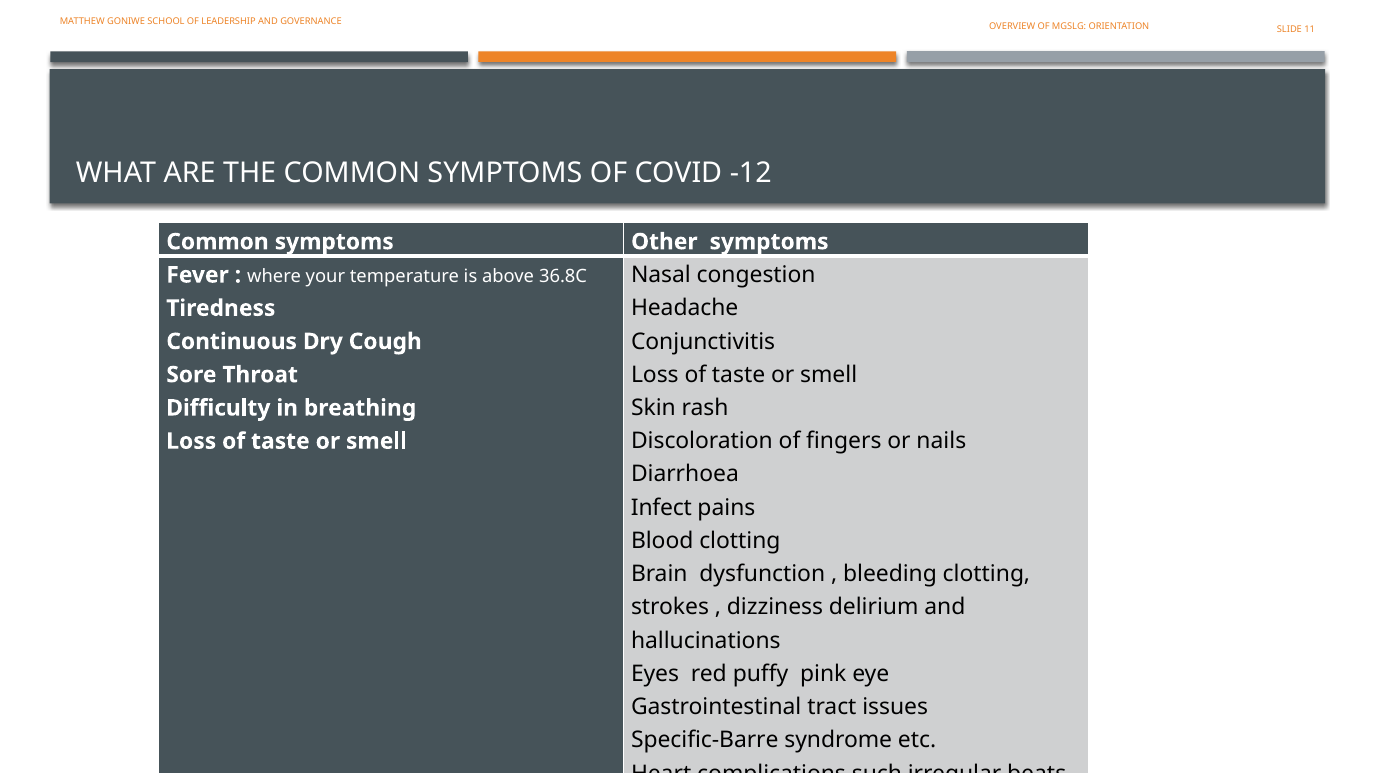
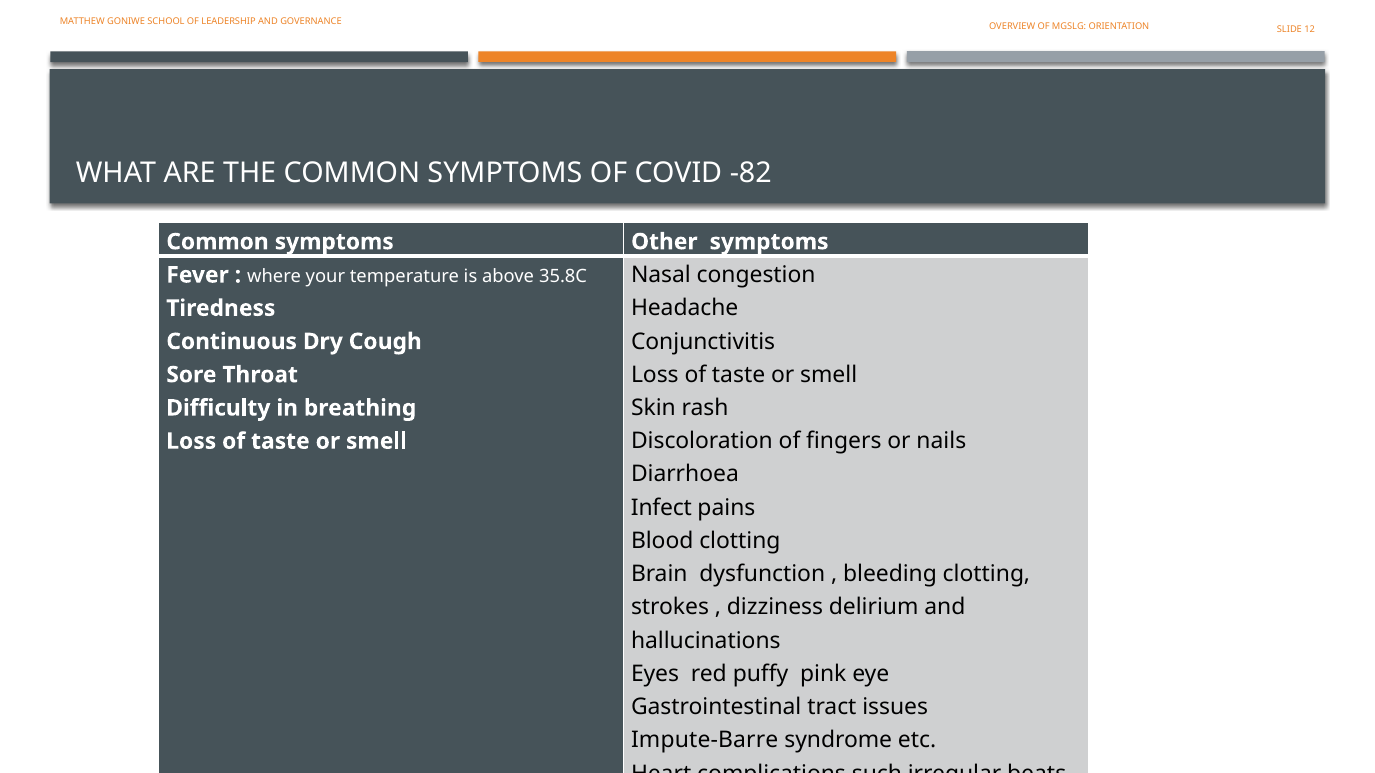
11: 11 -> 12
-12: -12 -> -82
36.8C: 36.8C -> 35.8C
Specific-Barre: Specific-Barre -> Impute-Barre
